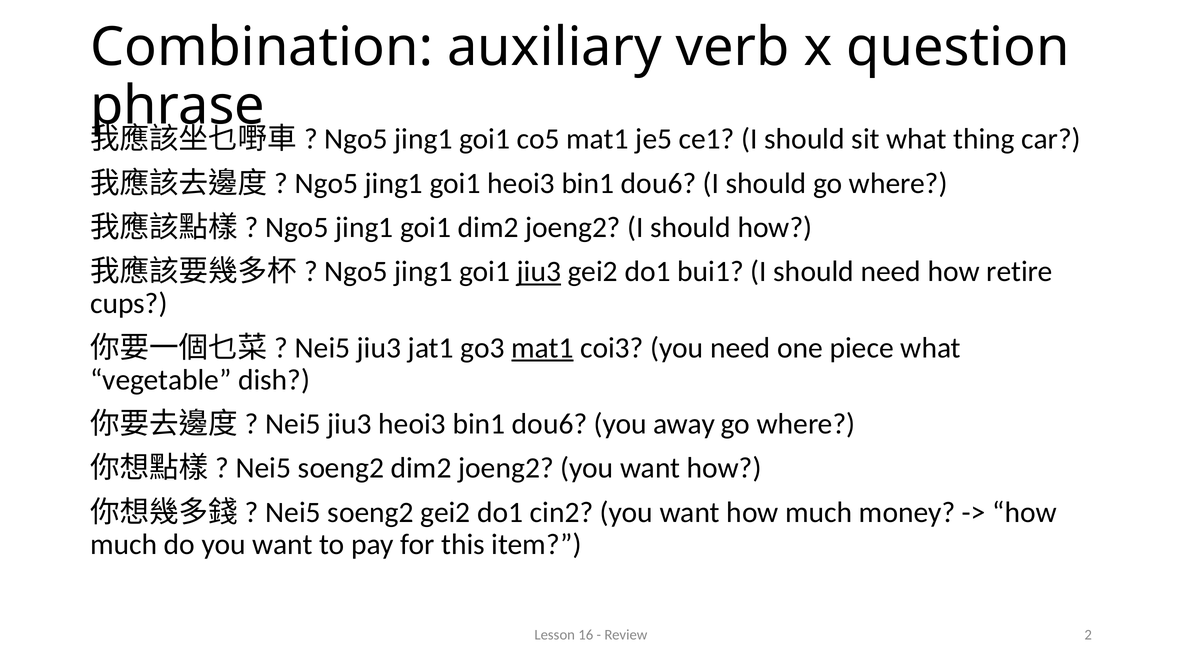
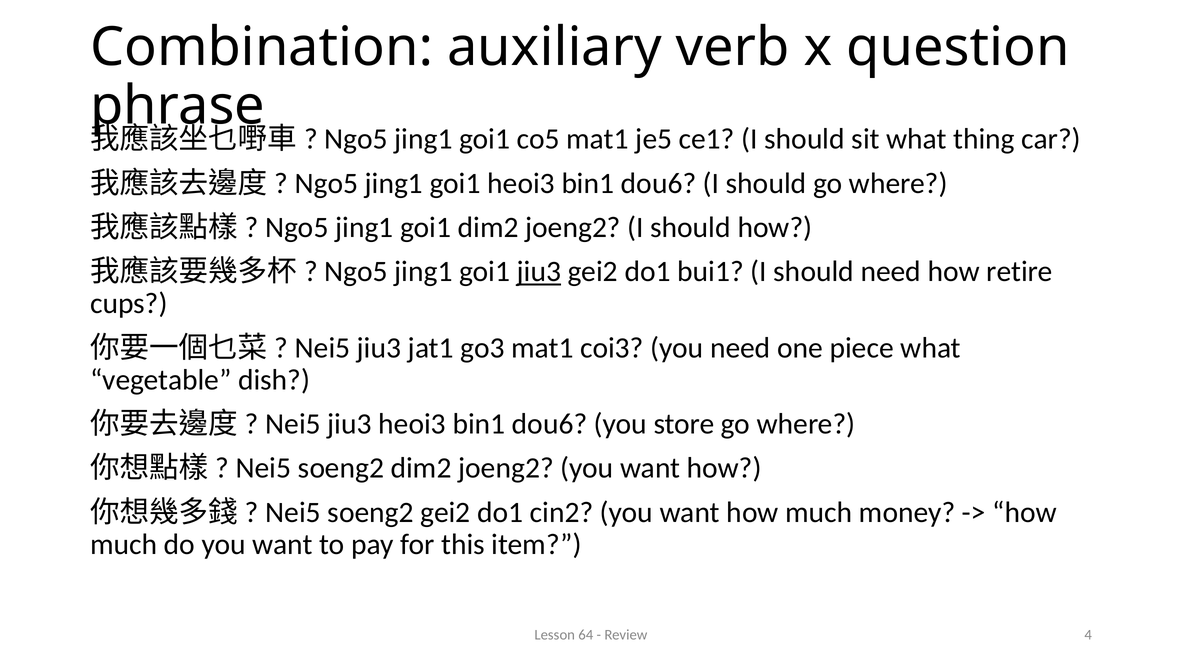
mat1 at (543, 348) underline: present -> none
away: away -> store
16: 16 -> 64
2: 2 -> 4
